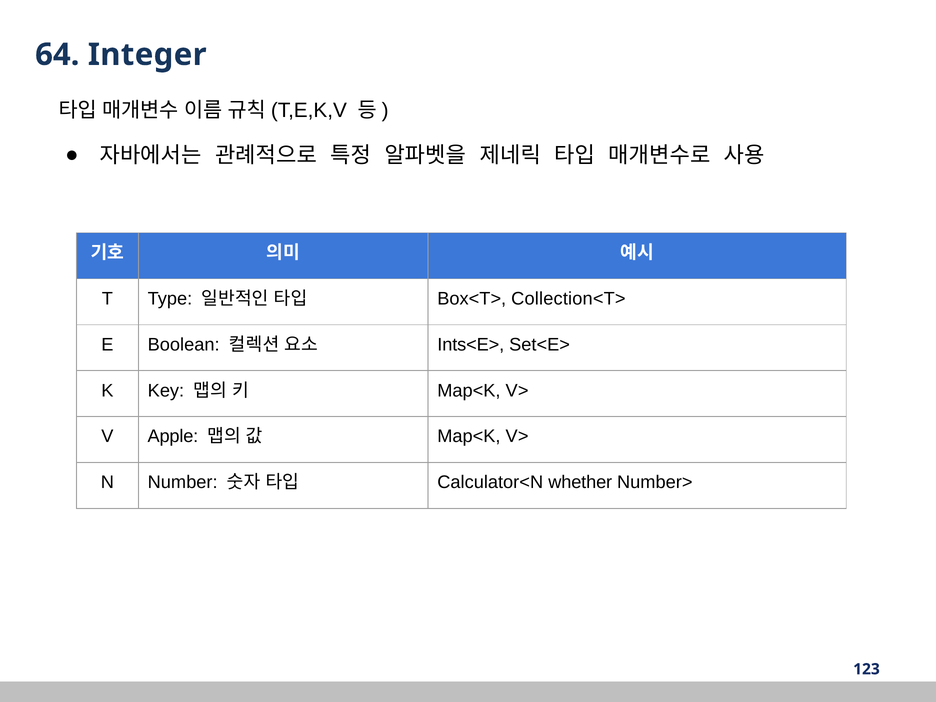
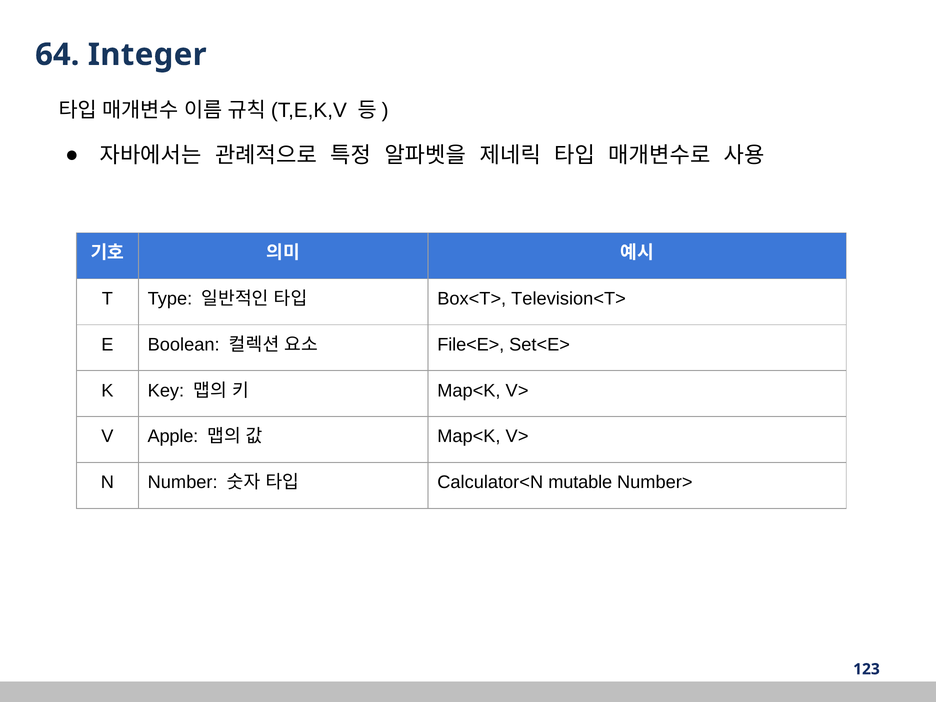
Collection<T>: Collection<T> -> Television<T>
Ints<E>: Ints<E> -> File<E>
whether: whether -> mutable
